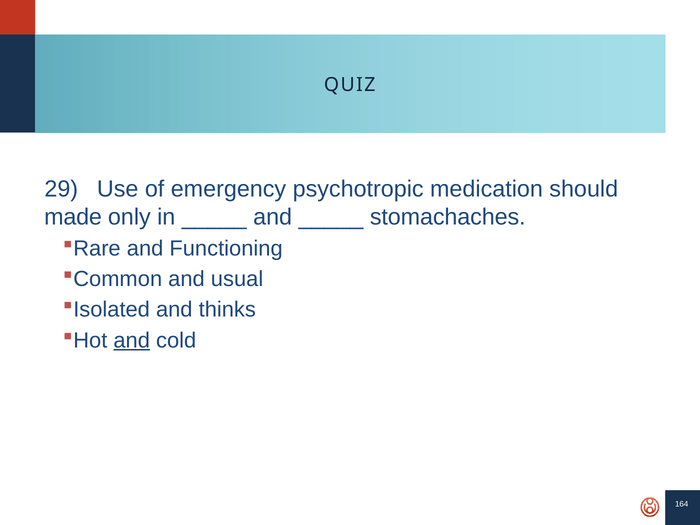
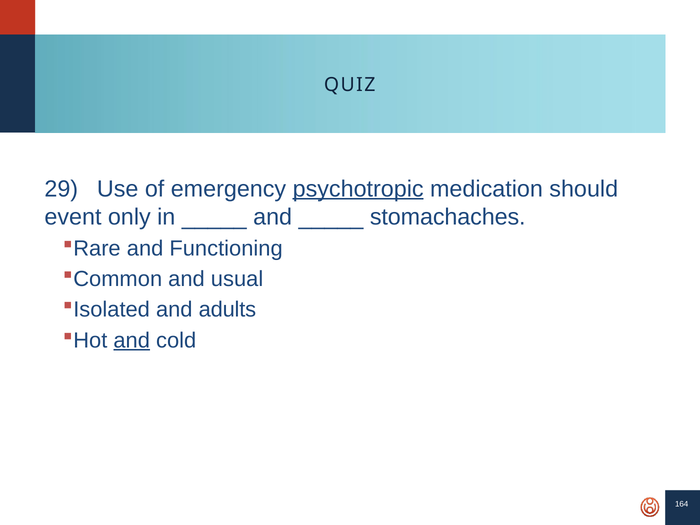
psychotropic underline: none -> present
made: made -> event
thinks: thinks -> adults
